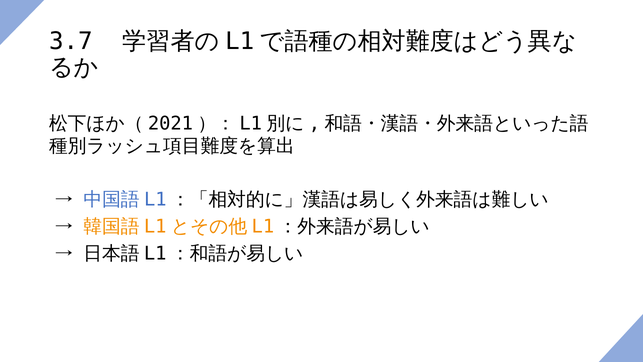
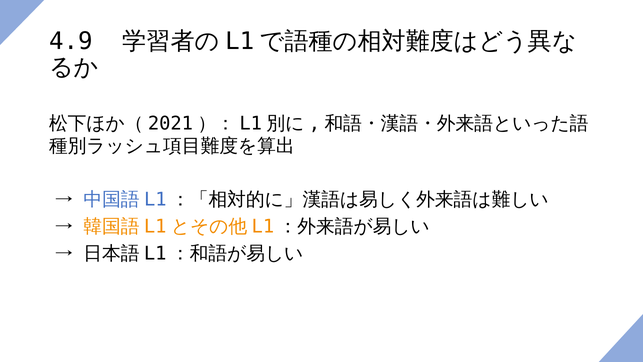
3.7: 3.7 -> 4.9
